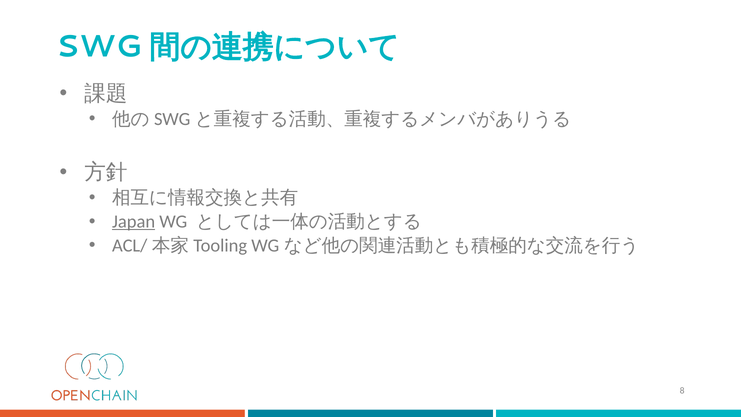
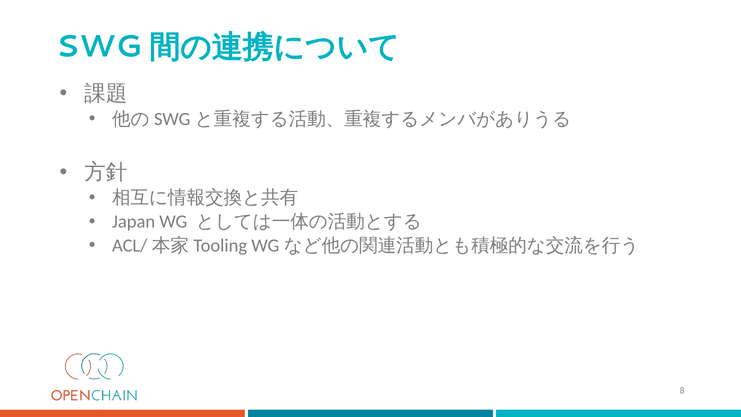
Japan underline: present -> none
